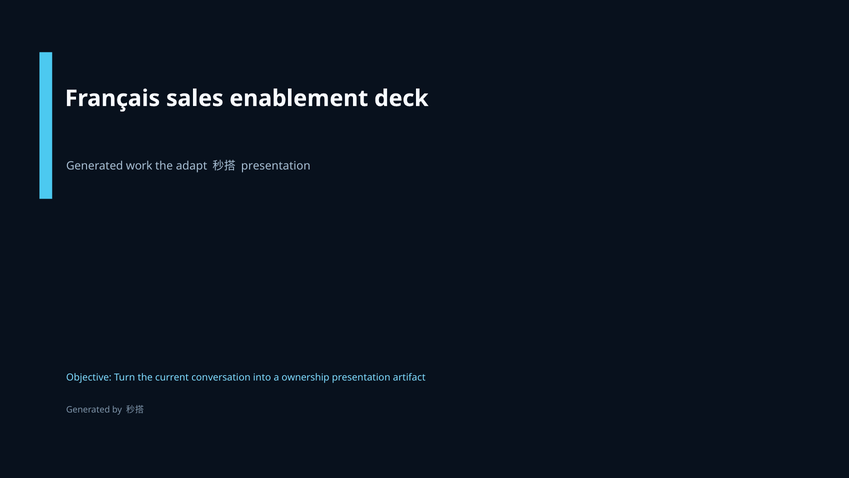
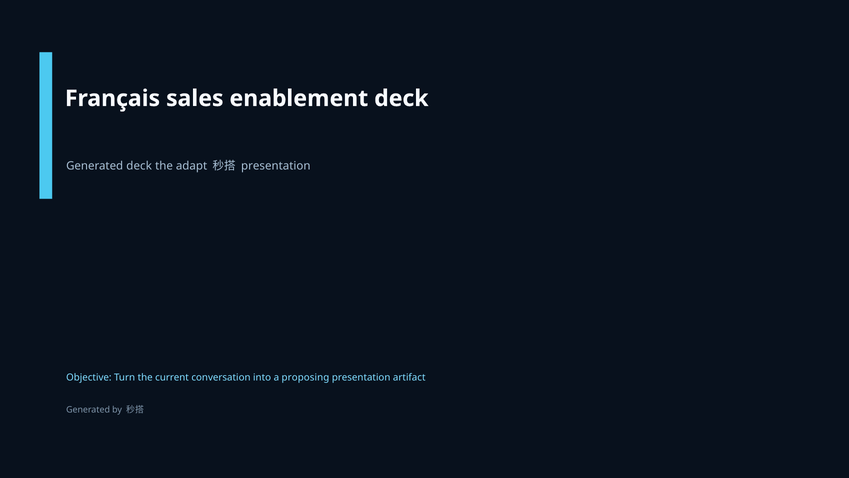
Generated work: work -> deck
ownership: ownership -> proposing
